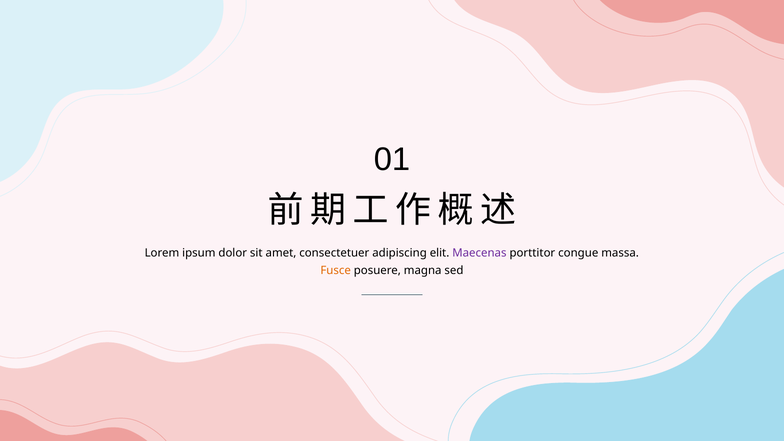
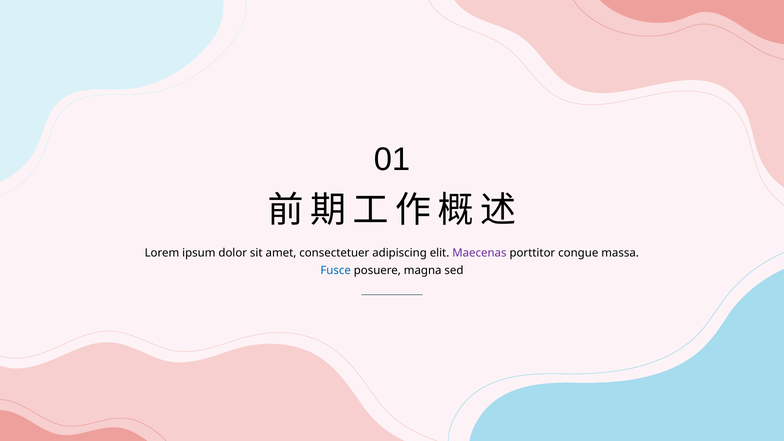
Fusce colour: orange -> blue
